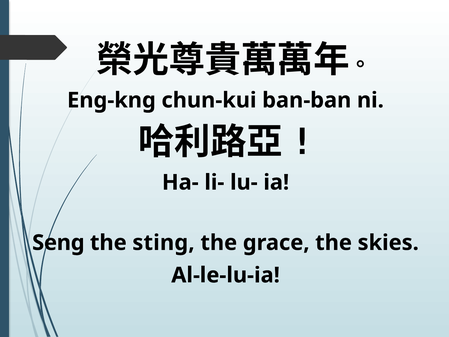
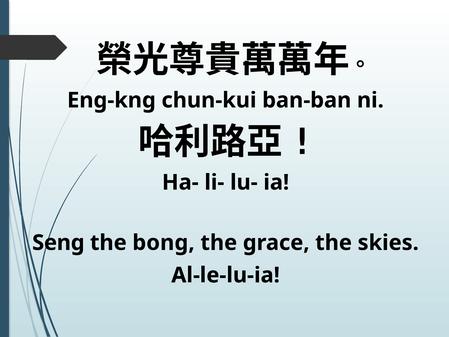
sting: sting -> bong
